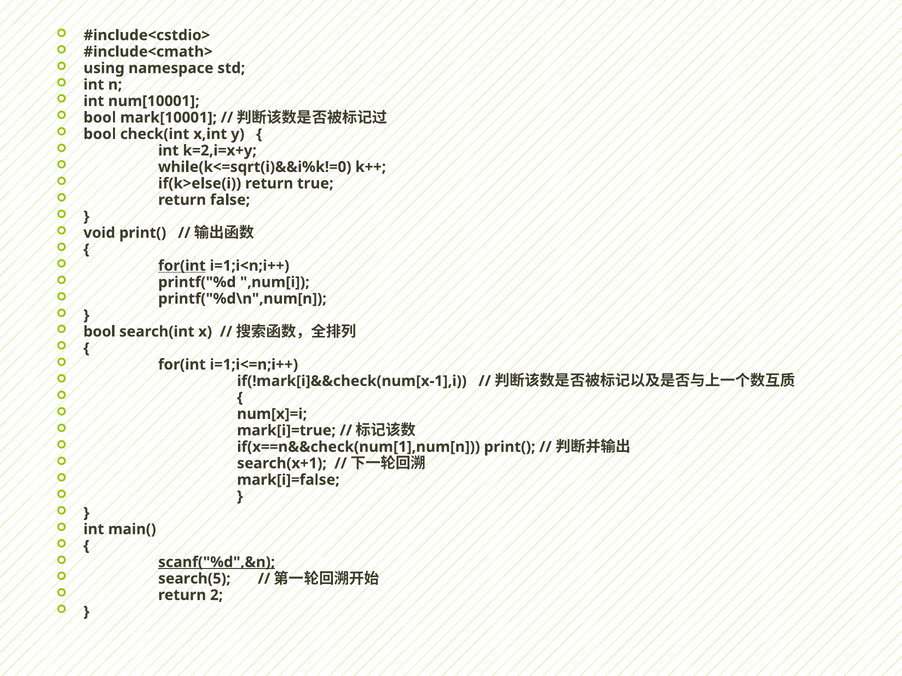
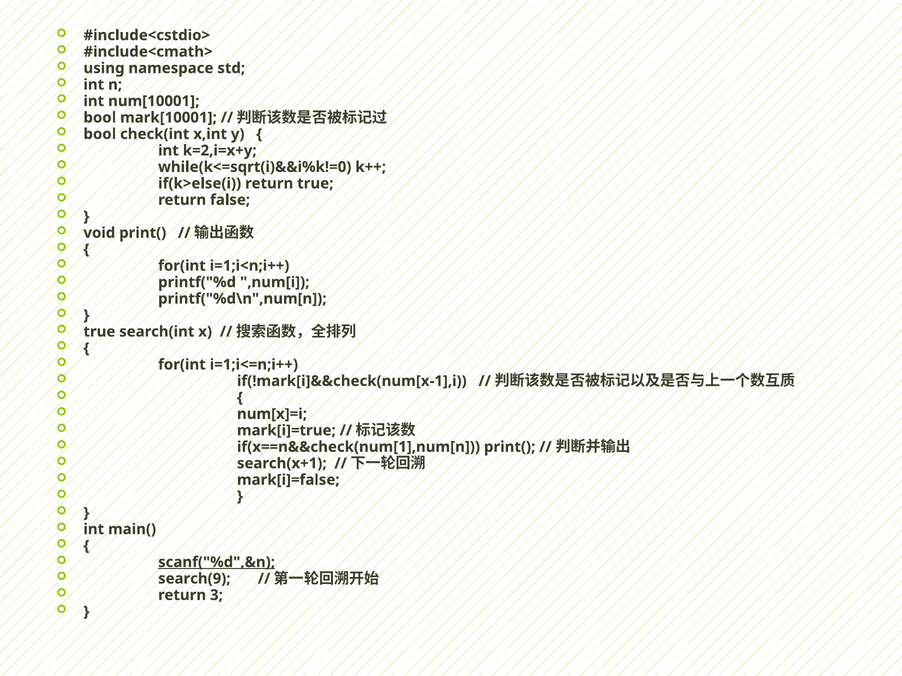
for(int at (182, 266) underline: present -> none
bool at (99, 332): bool -> true
search(5: search(5 -> search(9
2: 2 -> 3
